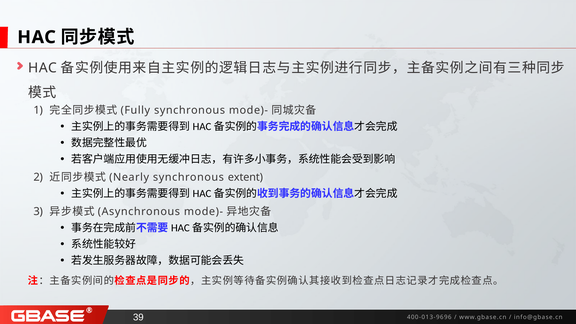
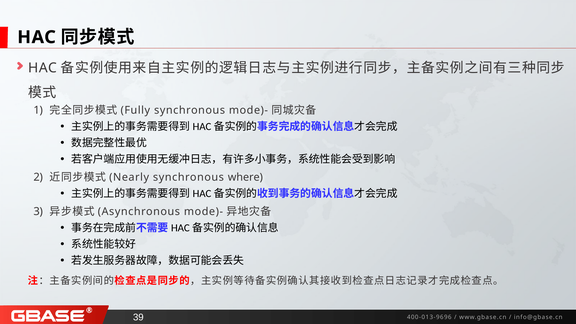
extent: extent -> where
